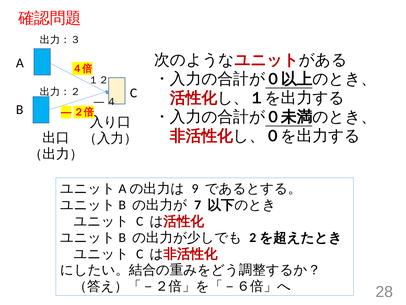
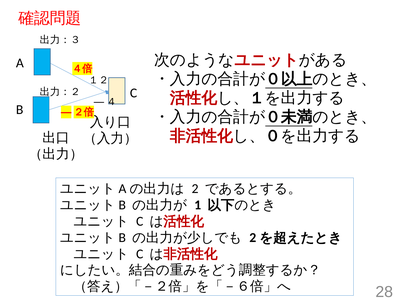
9: 9 -> 2
7: 7 -> 1
